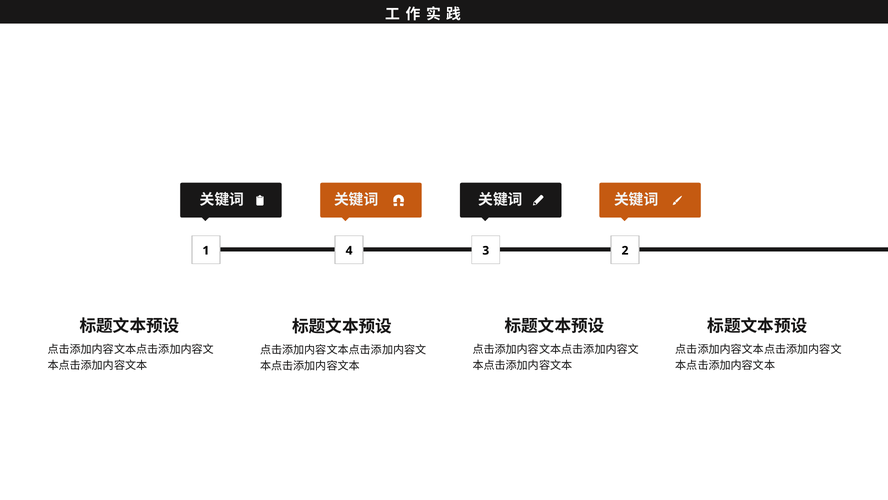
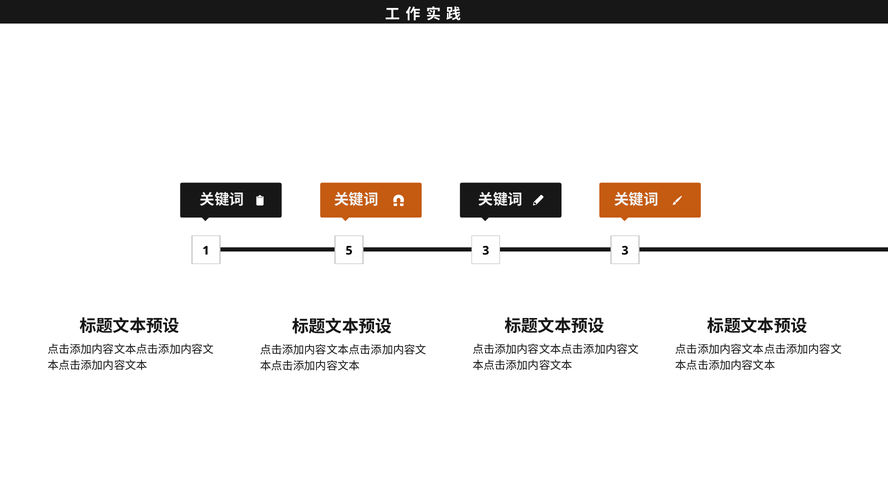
4: 4 -> 5
3 2: 2 -> 3
